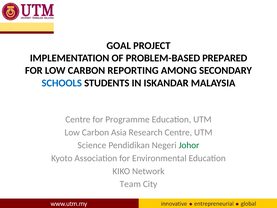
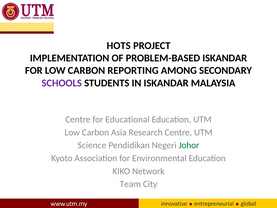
GOAL: GOAL -> HOTS
PROBLEM-BASED PREPARED: PREPARED -> ISKANDAR
SCHOOLS colour: blue -> purple
Programme: Programme -> Educational
